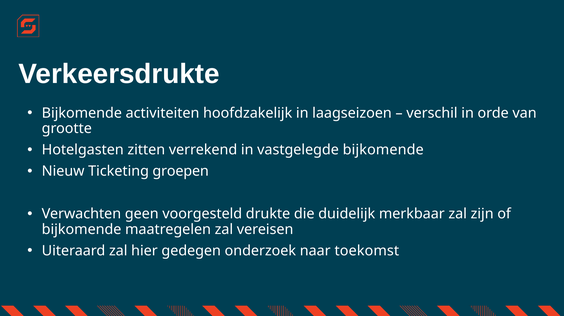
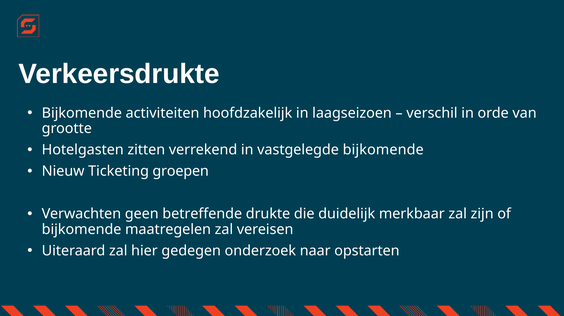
voorgesteld: voorgesteld -> betreffende
toekomst: toekomst -> opstarten
